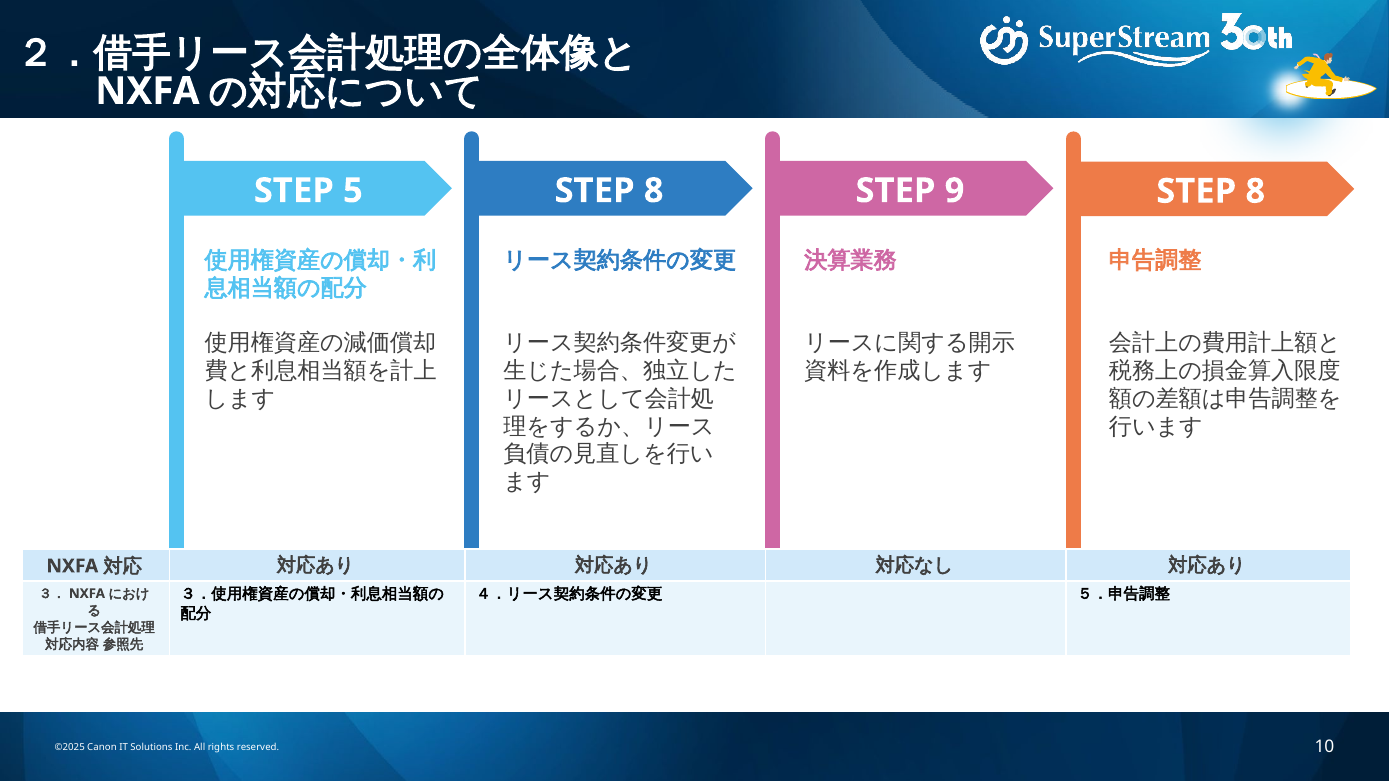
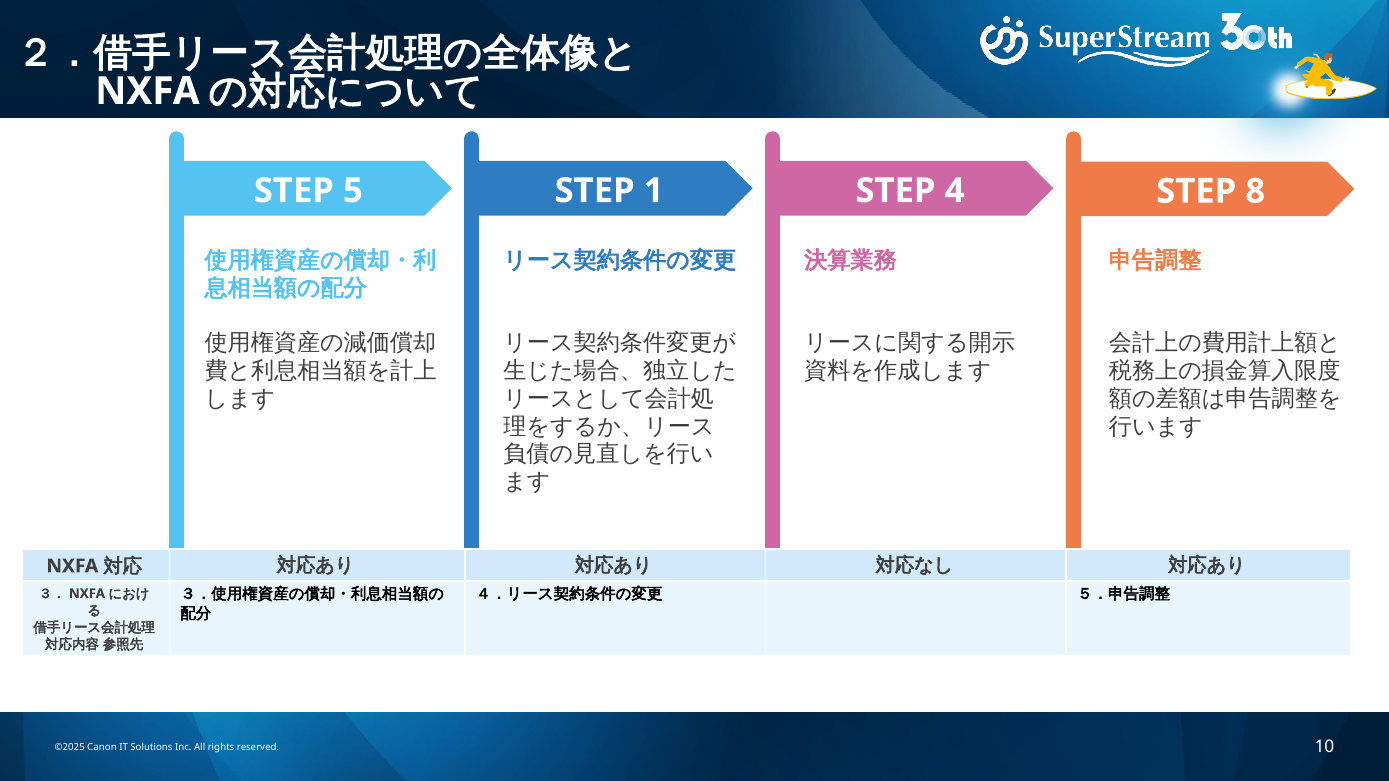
5 STEP 8: 8 -> 1
9: 9 -> 4
